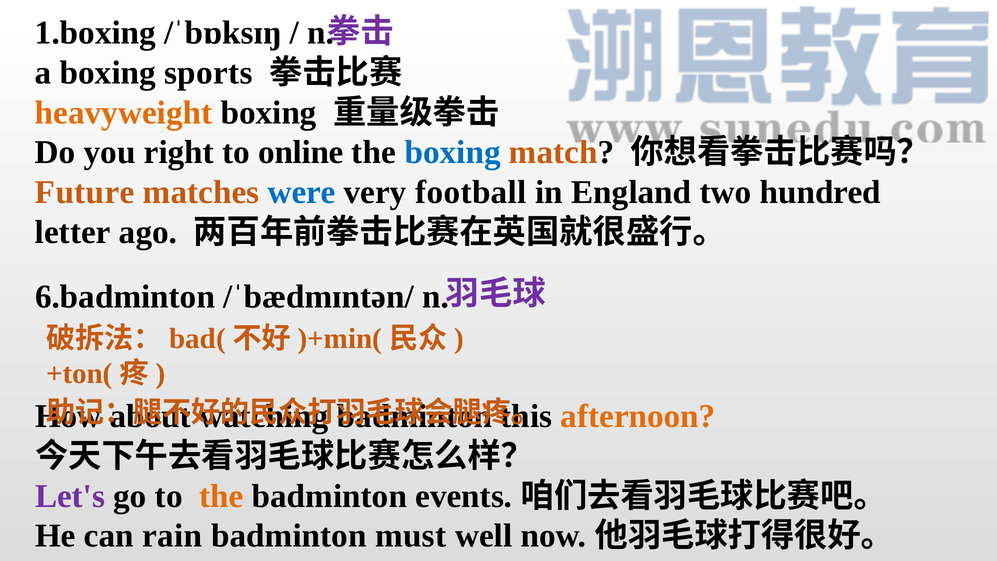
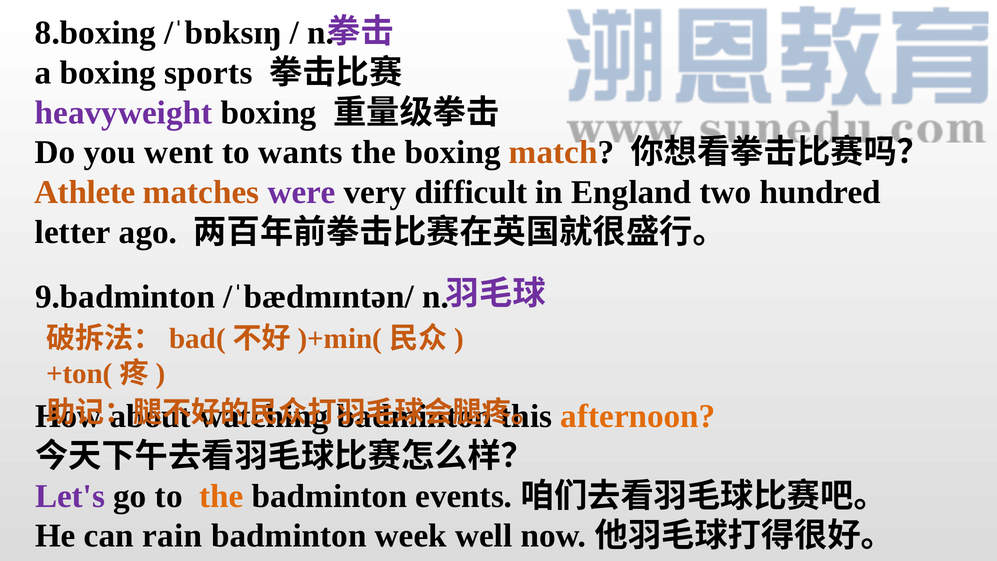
1.boxing: 1.boxing -> 8.boxing
heavyweight colour: orange -> purple
right: right -> went
online: online -> wants
boxing at (453, 152) colour: blue -> black
Future: Future -> Athlete
were colour: blue -> purple
football: football -> difficult
6.badminton: 6.badminton -> 9.badminton
must: must -> week
